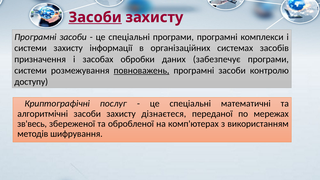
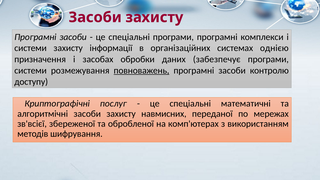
Засоби at (95, 17) underline: present -> none
засобів: засобів -> однією
дізнаєтеся: дізнаєтеся -> навмисних
зв'весь: зв'весь -> зв'всієї
